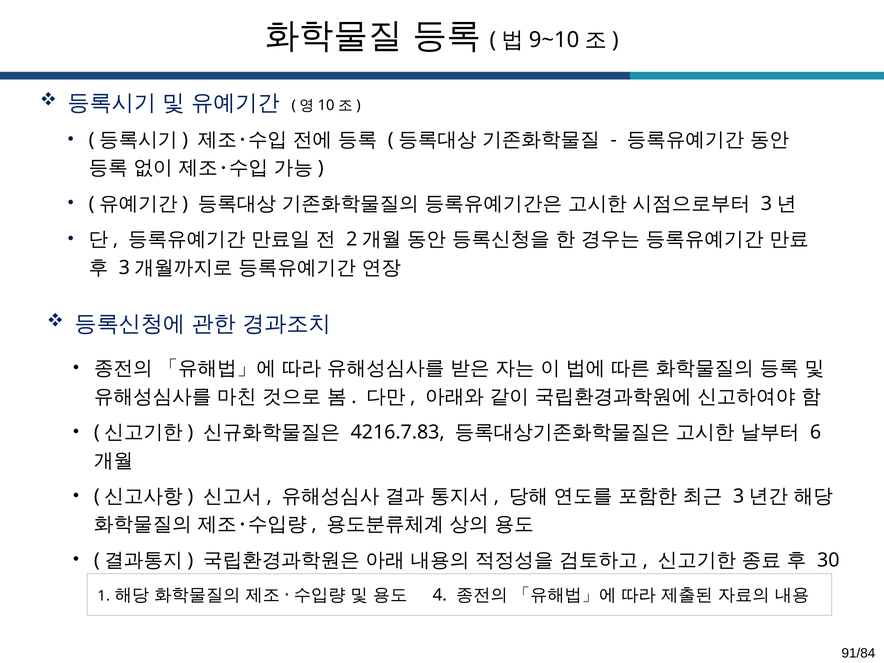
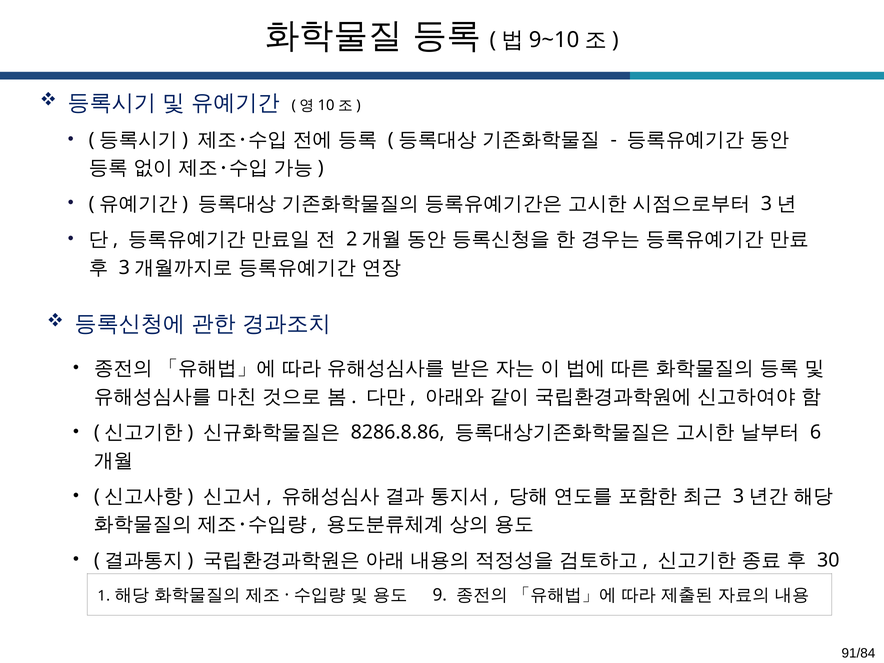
4216.7.83: 4216.7.83 -> 8286.8.86
4: 4 -> 9
